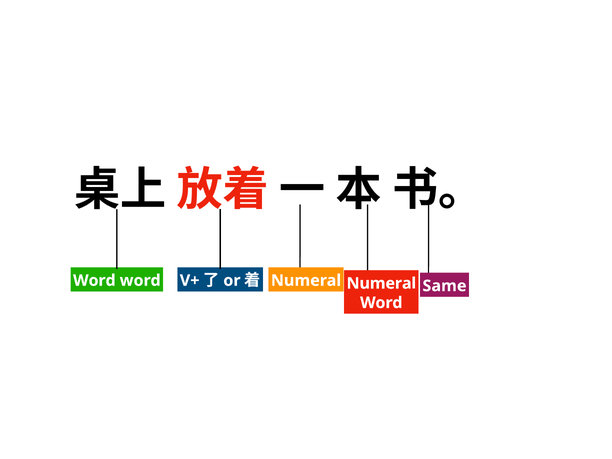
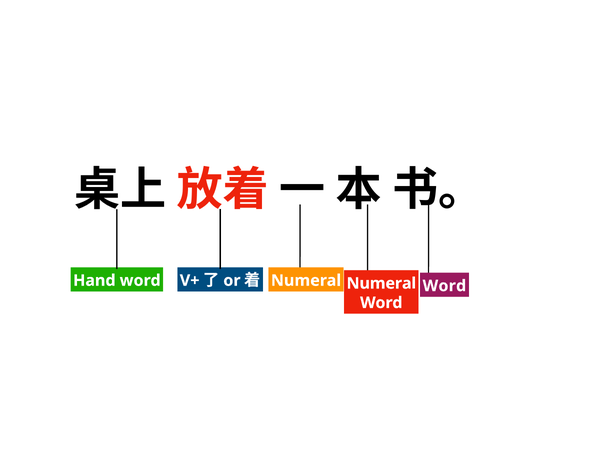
Word at (94, 281): Word -> Hand
Same at (444, 286): Same -> Word
